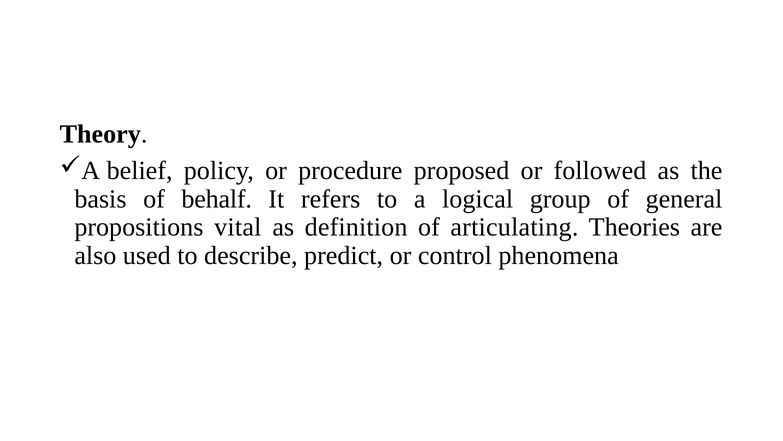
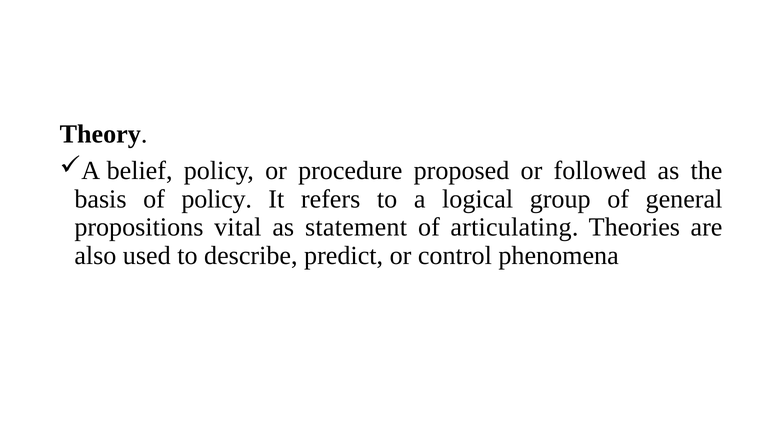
of behalf: behalf -> policy
definition: definition -> statement
